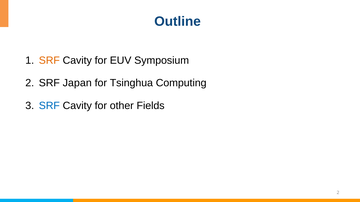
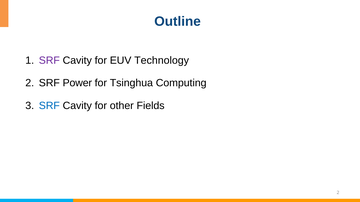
SRF at (49, 61) colour: orange -> purple
Symposium: Symposium -> Technology
Japan: Japan -> Power
